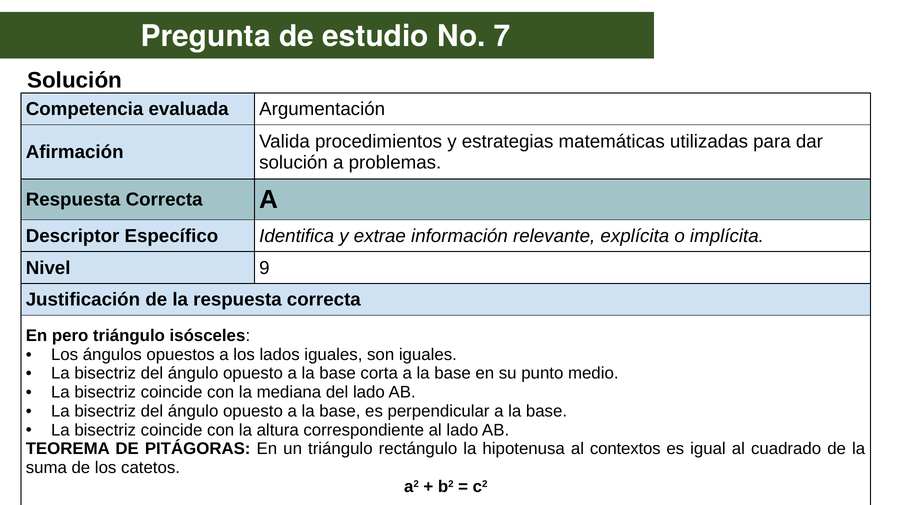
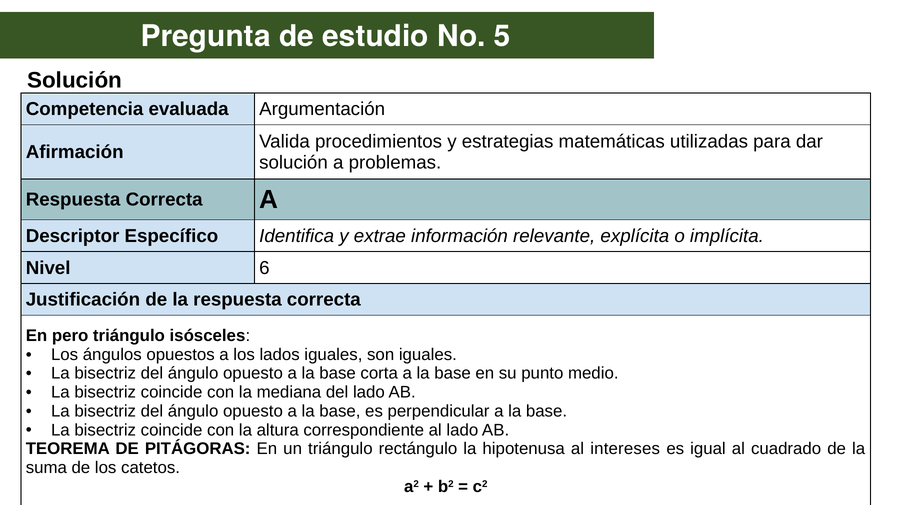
7: 7 -> 5
9: 9 -> 6
contextos: contextos -> intereses
